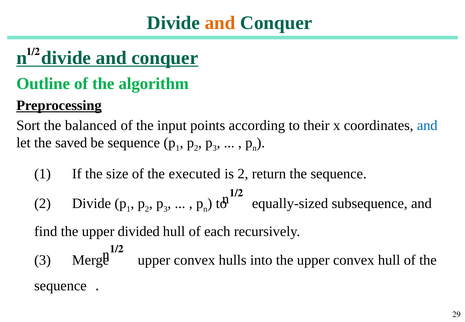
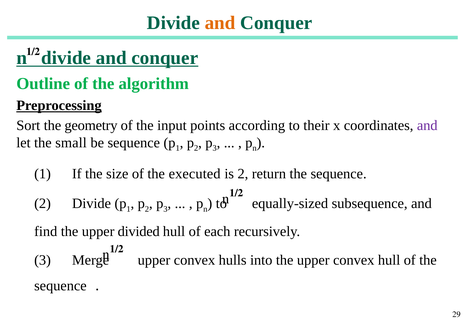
balanced: balanced -> geometry
and at (427, 125) colour: blue -> purple
saved: saved -> small
